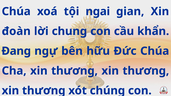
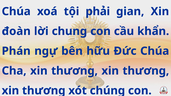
ngai: ngai -> phải
Đang: Đang -> Phán
